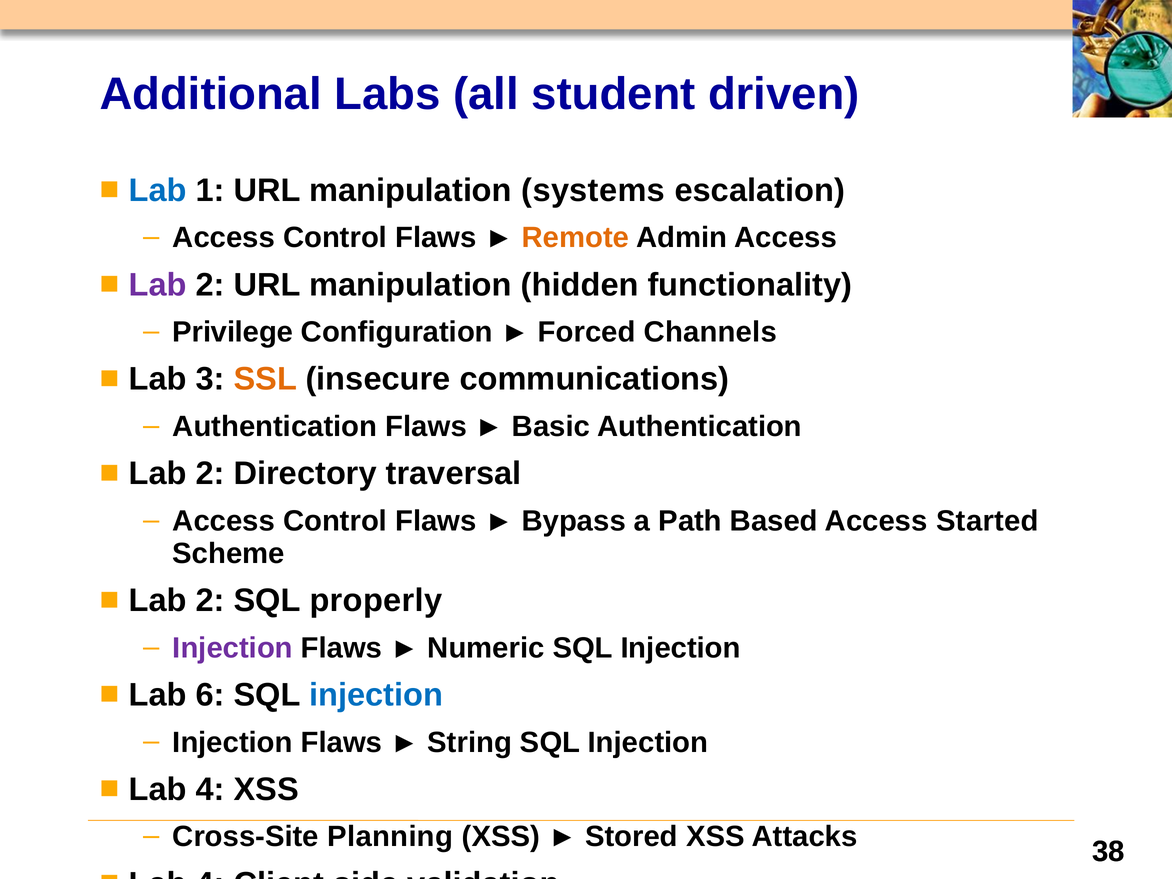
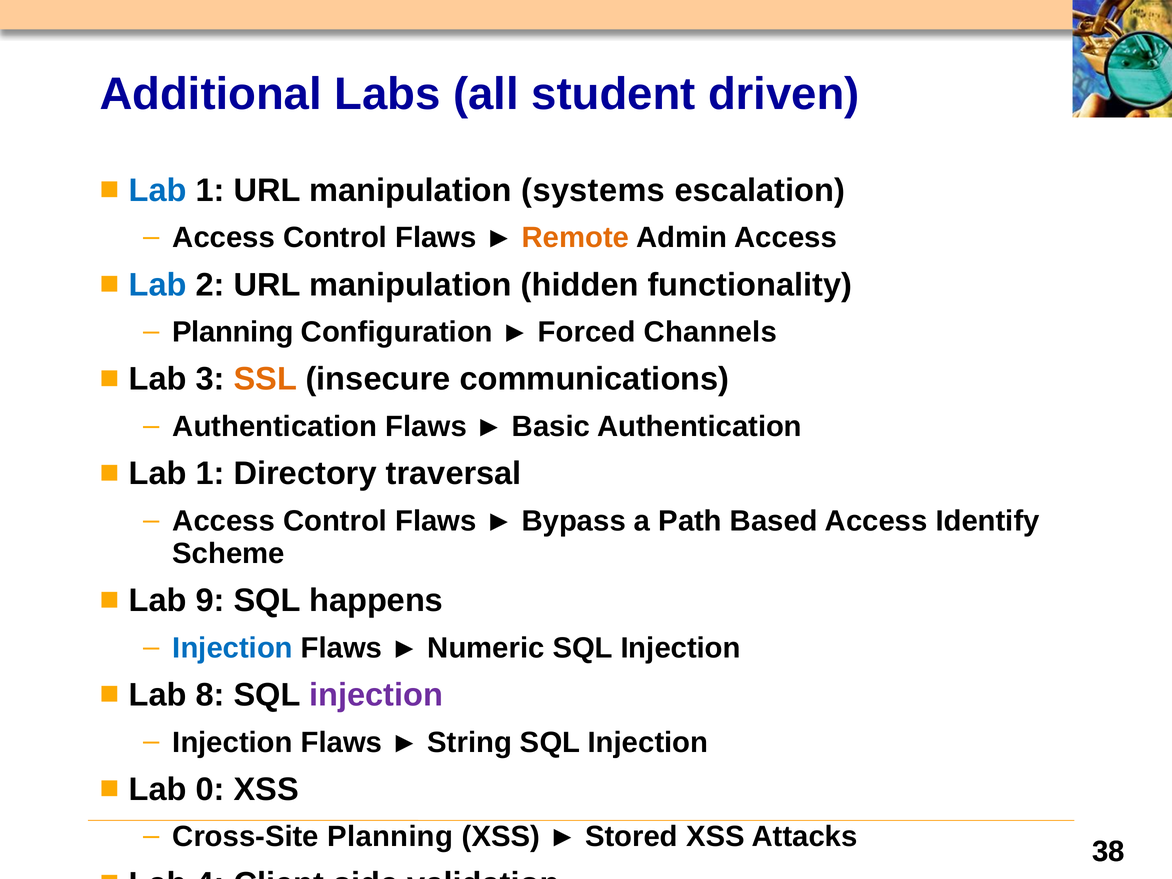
Lab at (158, 285) colour: purple -> blue
Privilege at (233, 332): Privilege -> Planning
2 at (210, 474): 2 -> 1
Started: Started -> Identify
2 at (210, 601): 2 -> 9
properly: properly -> happens
Injection at (233, 648) colour: purple -> blue
6: 6 -> 8
injection at (376, 695) colour: blue -> purple
4 at (210, 789): 4 -> 0
